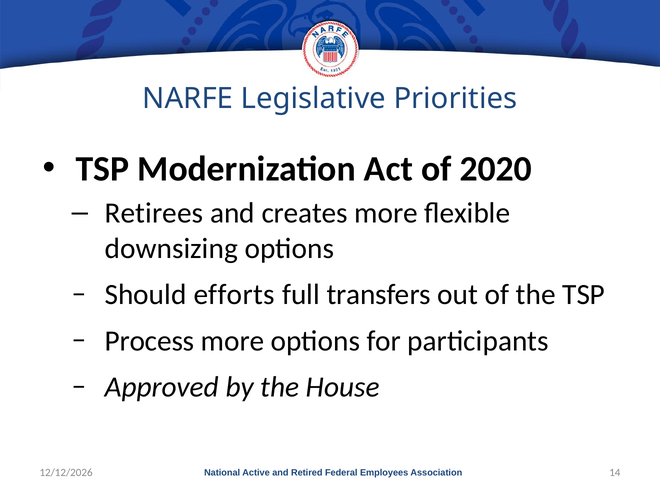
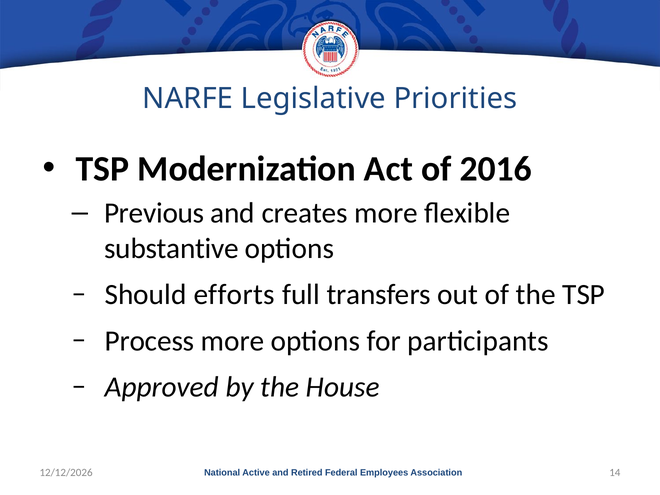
2020: 2020 -> 2016
Retirees: Retirees -> Previous
downsizing: downsizing -> substantive
